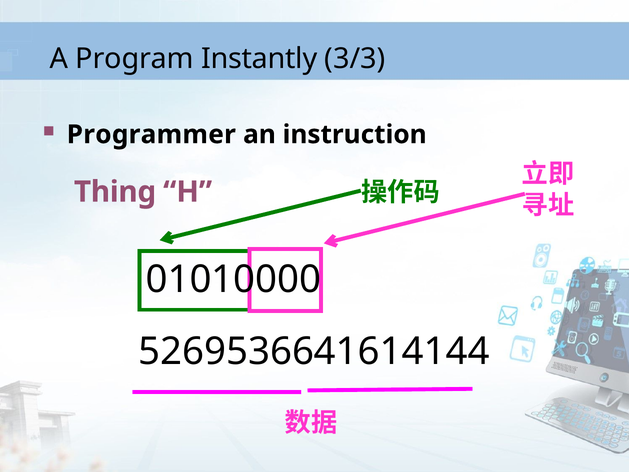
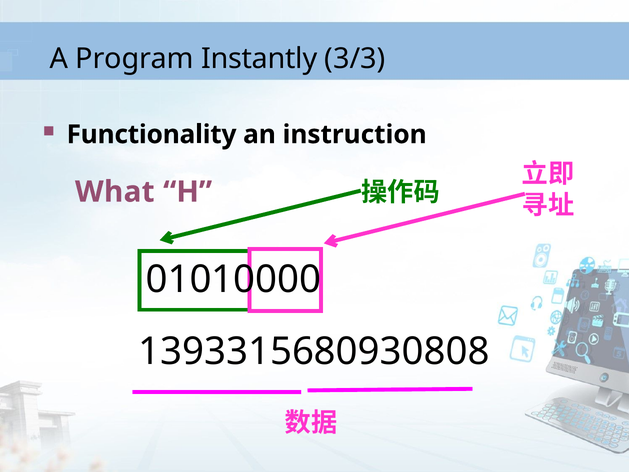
Programmer: Programmer -> Functionality
Thing: Thing -> What
5269536641614144: 5269536641614144 -> 1393315680930808
